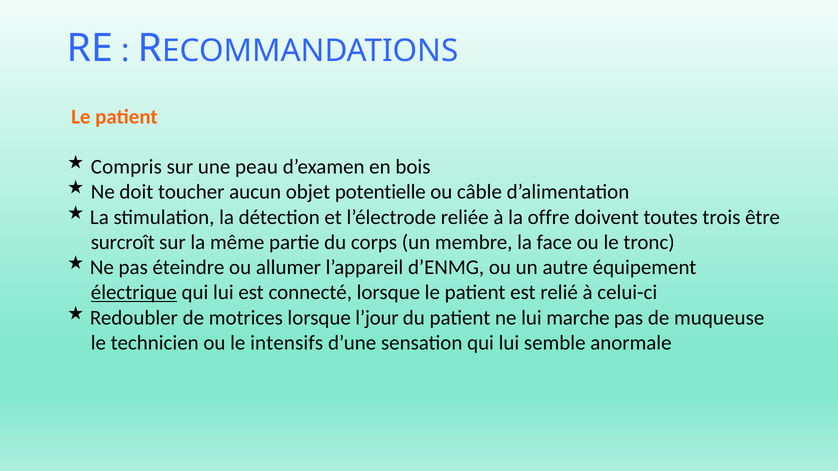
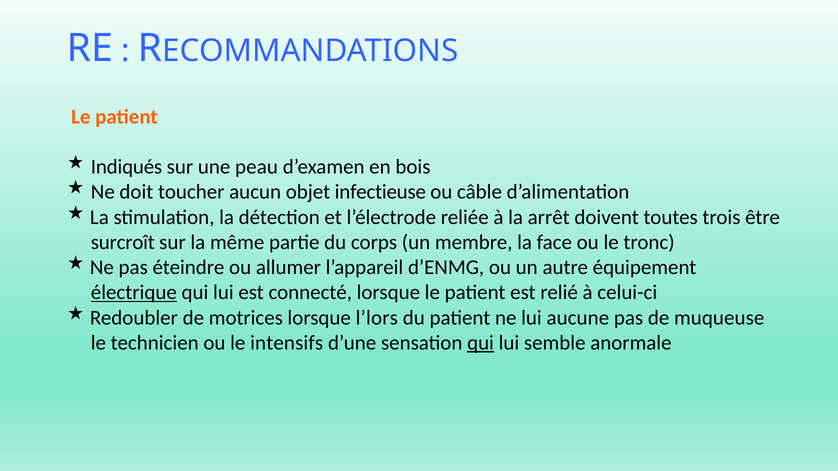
Compris: Compris -> Indiqués
potentielle: potentielle -> infectieuse
offre: offre -> arrêt
l’jour: l’jour -> l’lors
marche: marche -> aucune
qui at (481, 343) underline: none -> present
